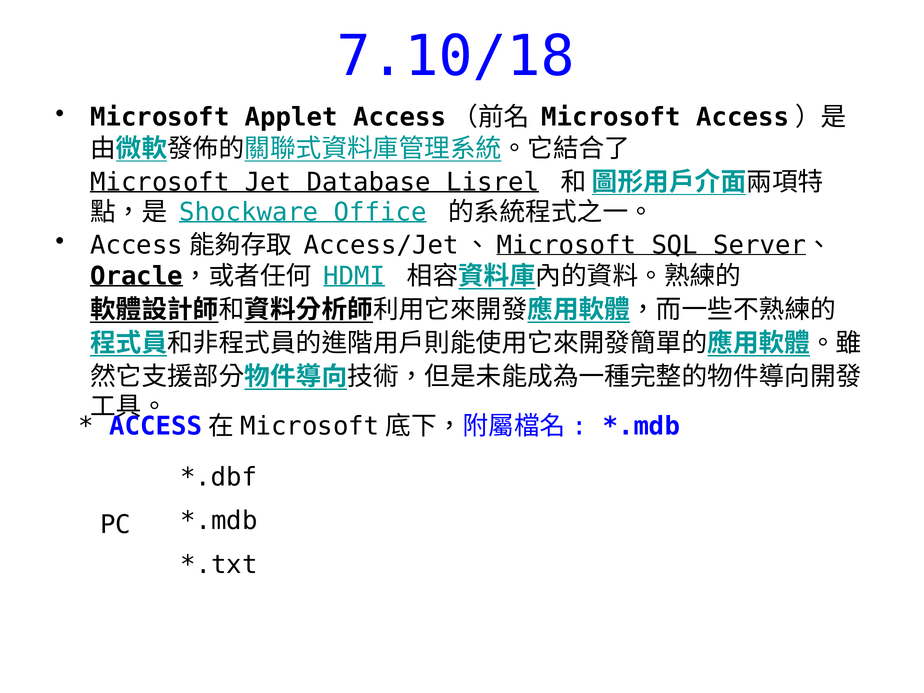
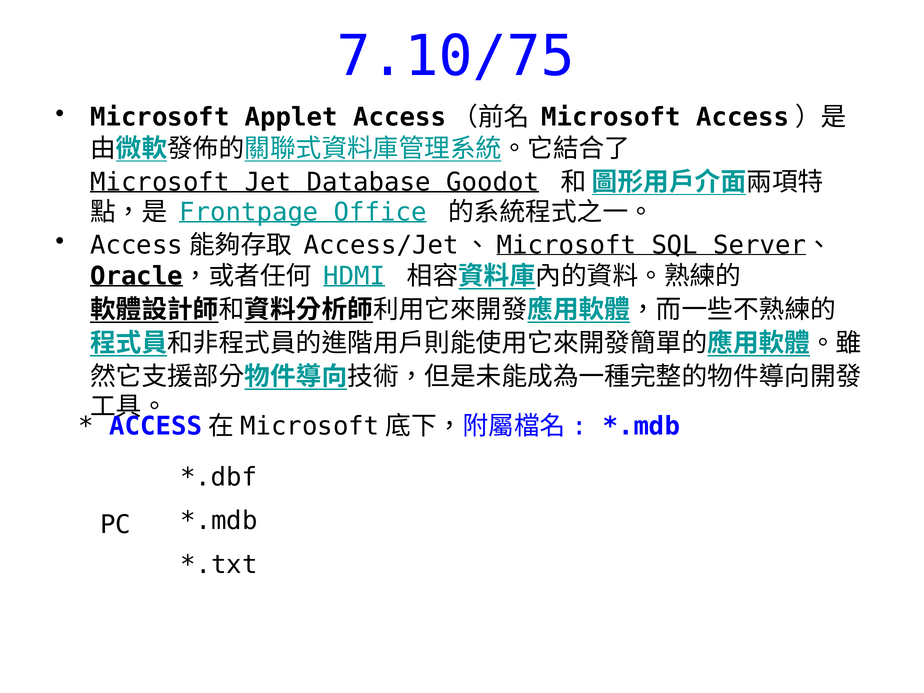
7.10/18: 7.10/18 -> 7.10/75
Lisrel: Lisrel -> Goodot
Shockware: Shockware -> Frontpage
